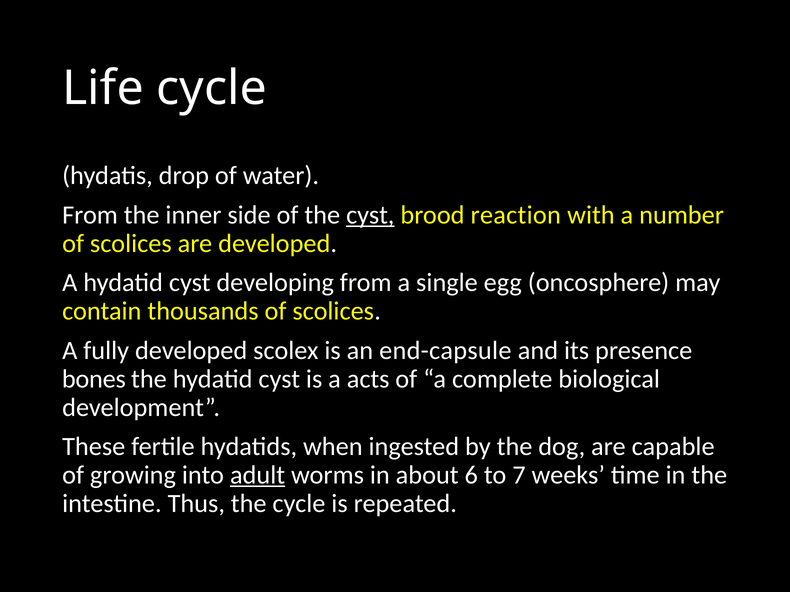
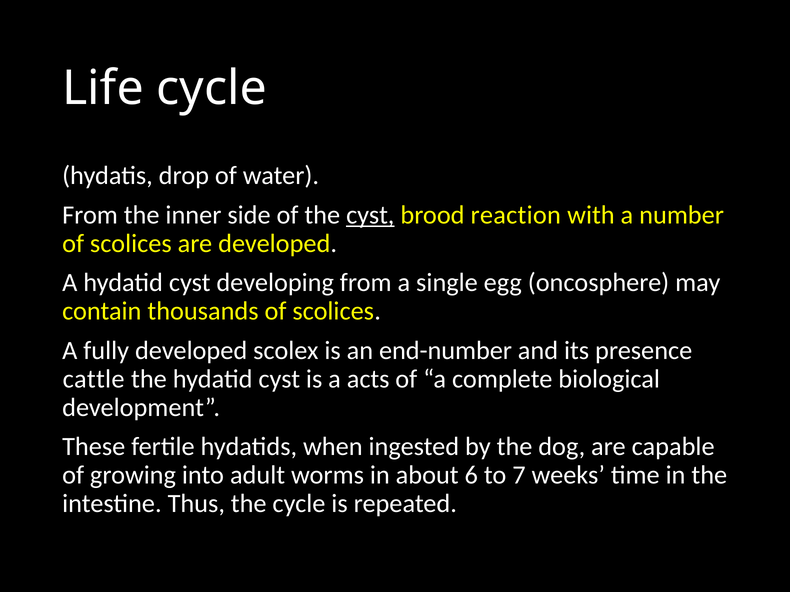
end-capsule: end-capsule -> end-number
bones: bones -> cattle
adult underline: present -> none
